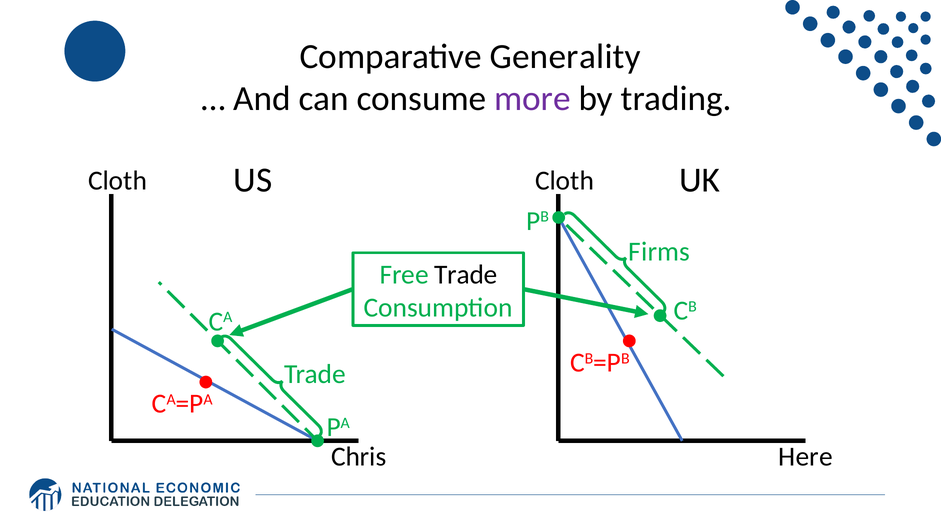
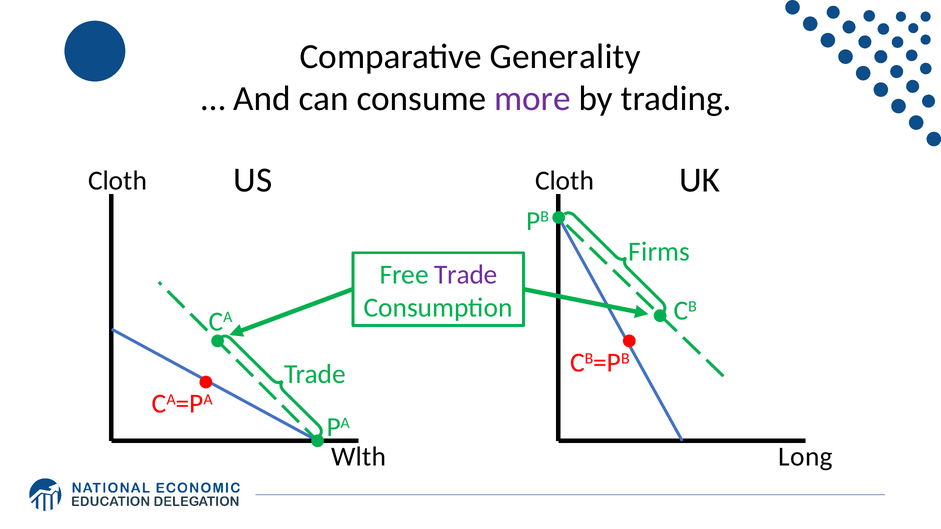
Trade at (466, 275) colour: black -> purple
Chris: Chris -> Wlth
Here: Here -> Long
